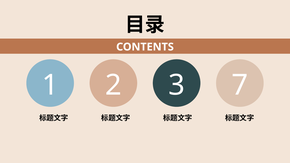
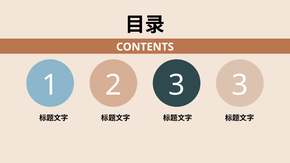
2 7: 7 -> 3
